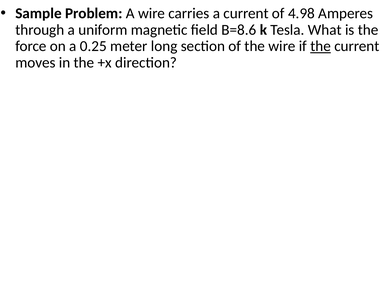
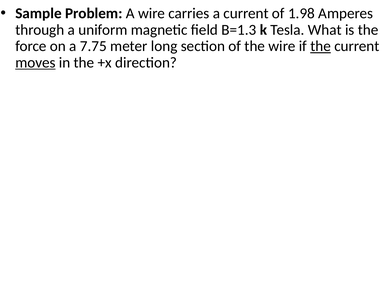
4.98: 4.98 -> 1.98
B=8.6: B=8.6 -> B=1.3
0.25: 0.25 -> 7.75
moves underline: none -> present
